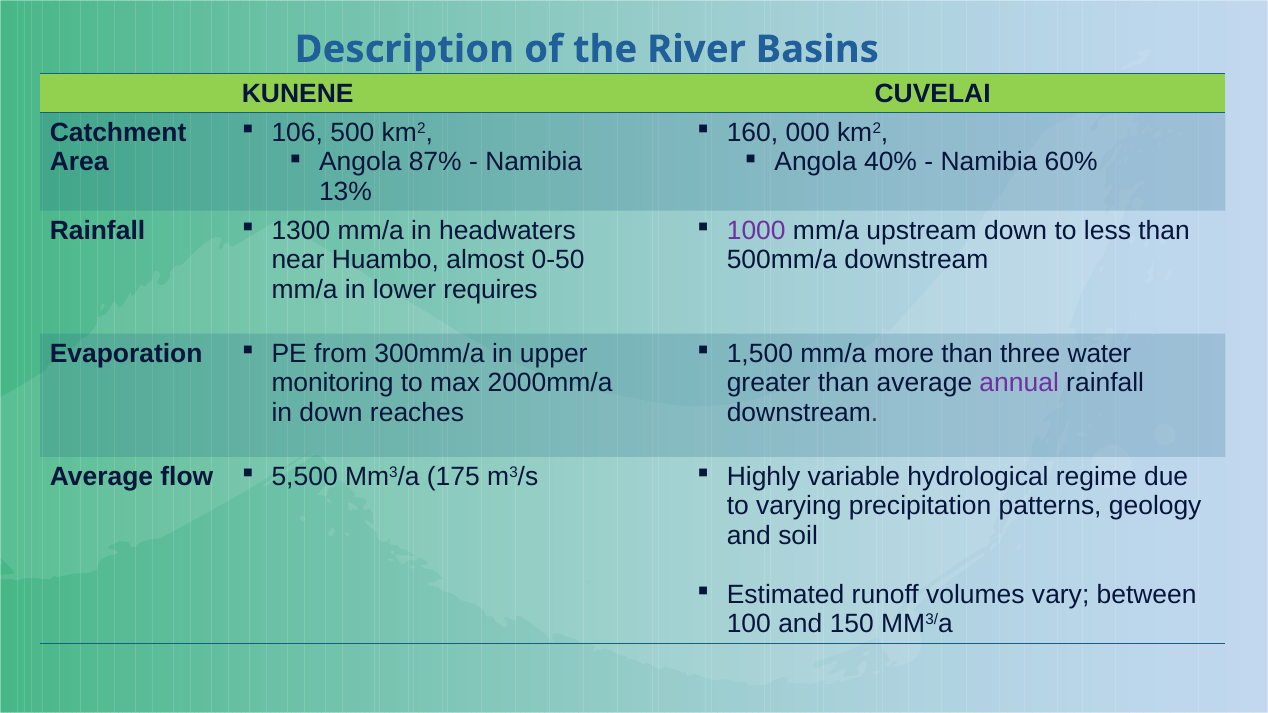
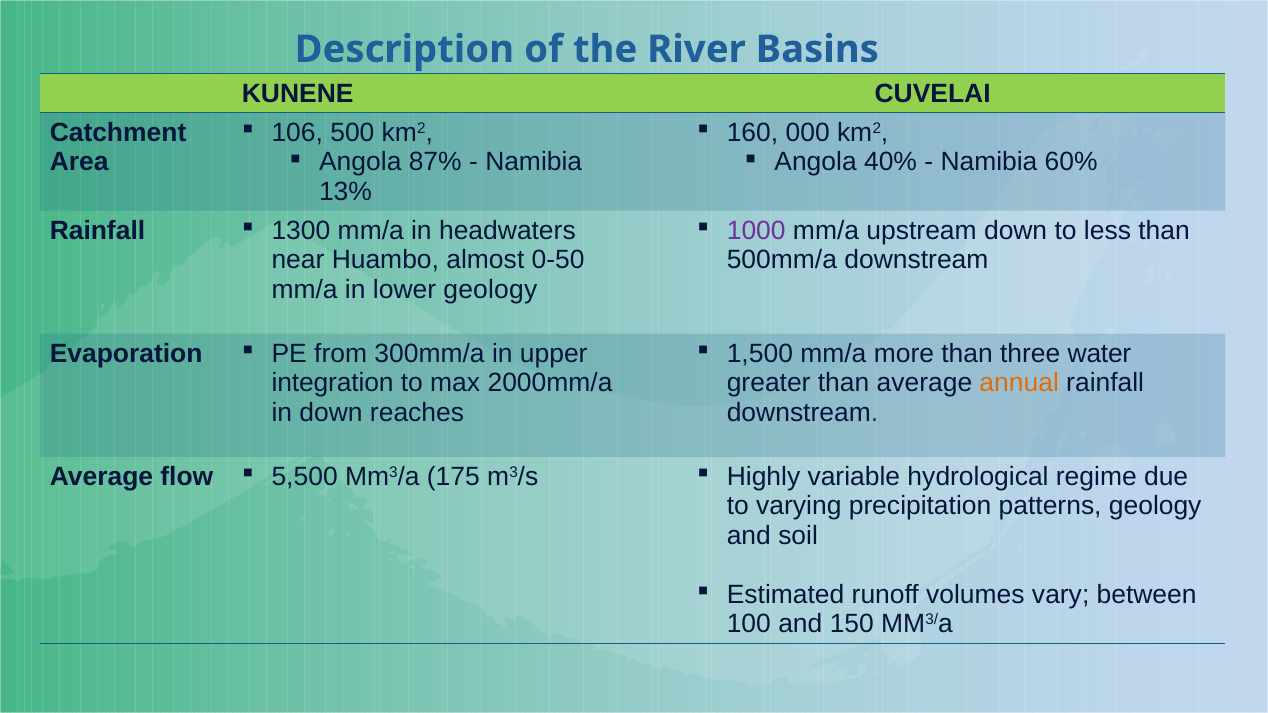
lower requires: requires -> geology
monitoring: monitoring -> integration
annual colour: purple -> orange
